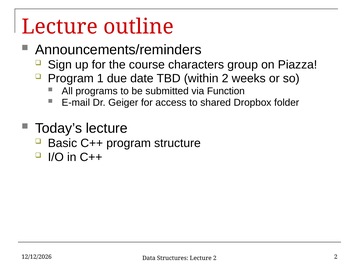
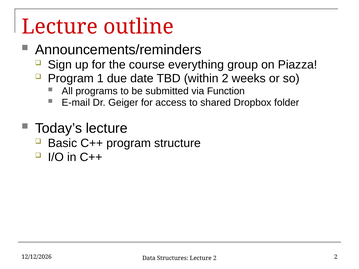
characters: characters -> everything
